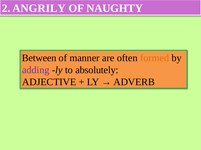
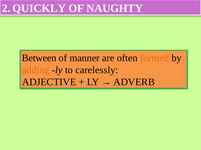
ANGRILY: ANGRILY -> QUICKLY
adding colour: purple -> orange
absolutely: absolutely -> carelessly
